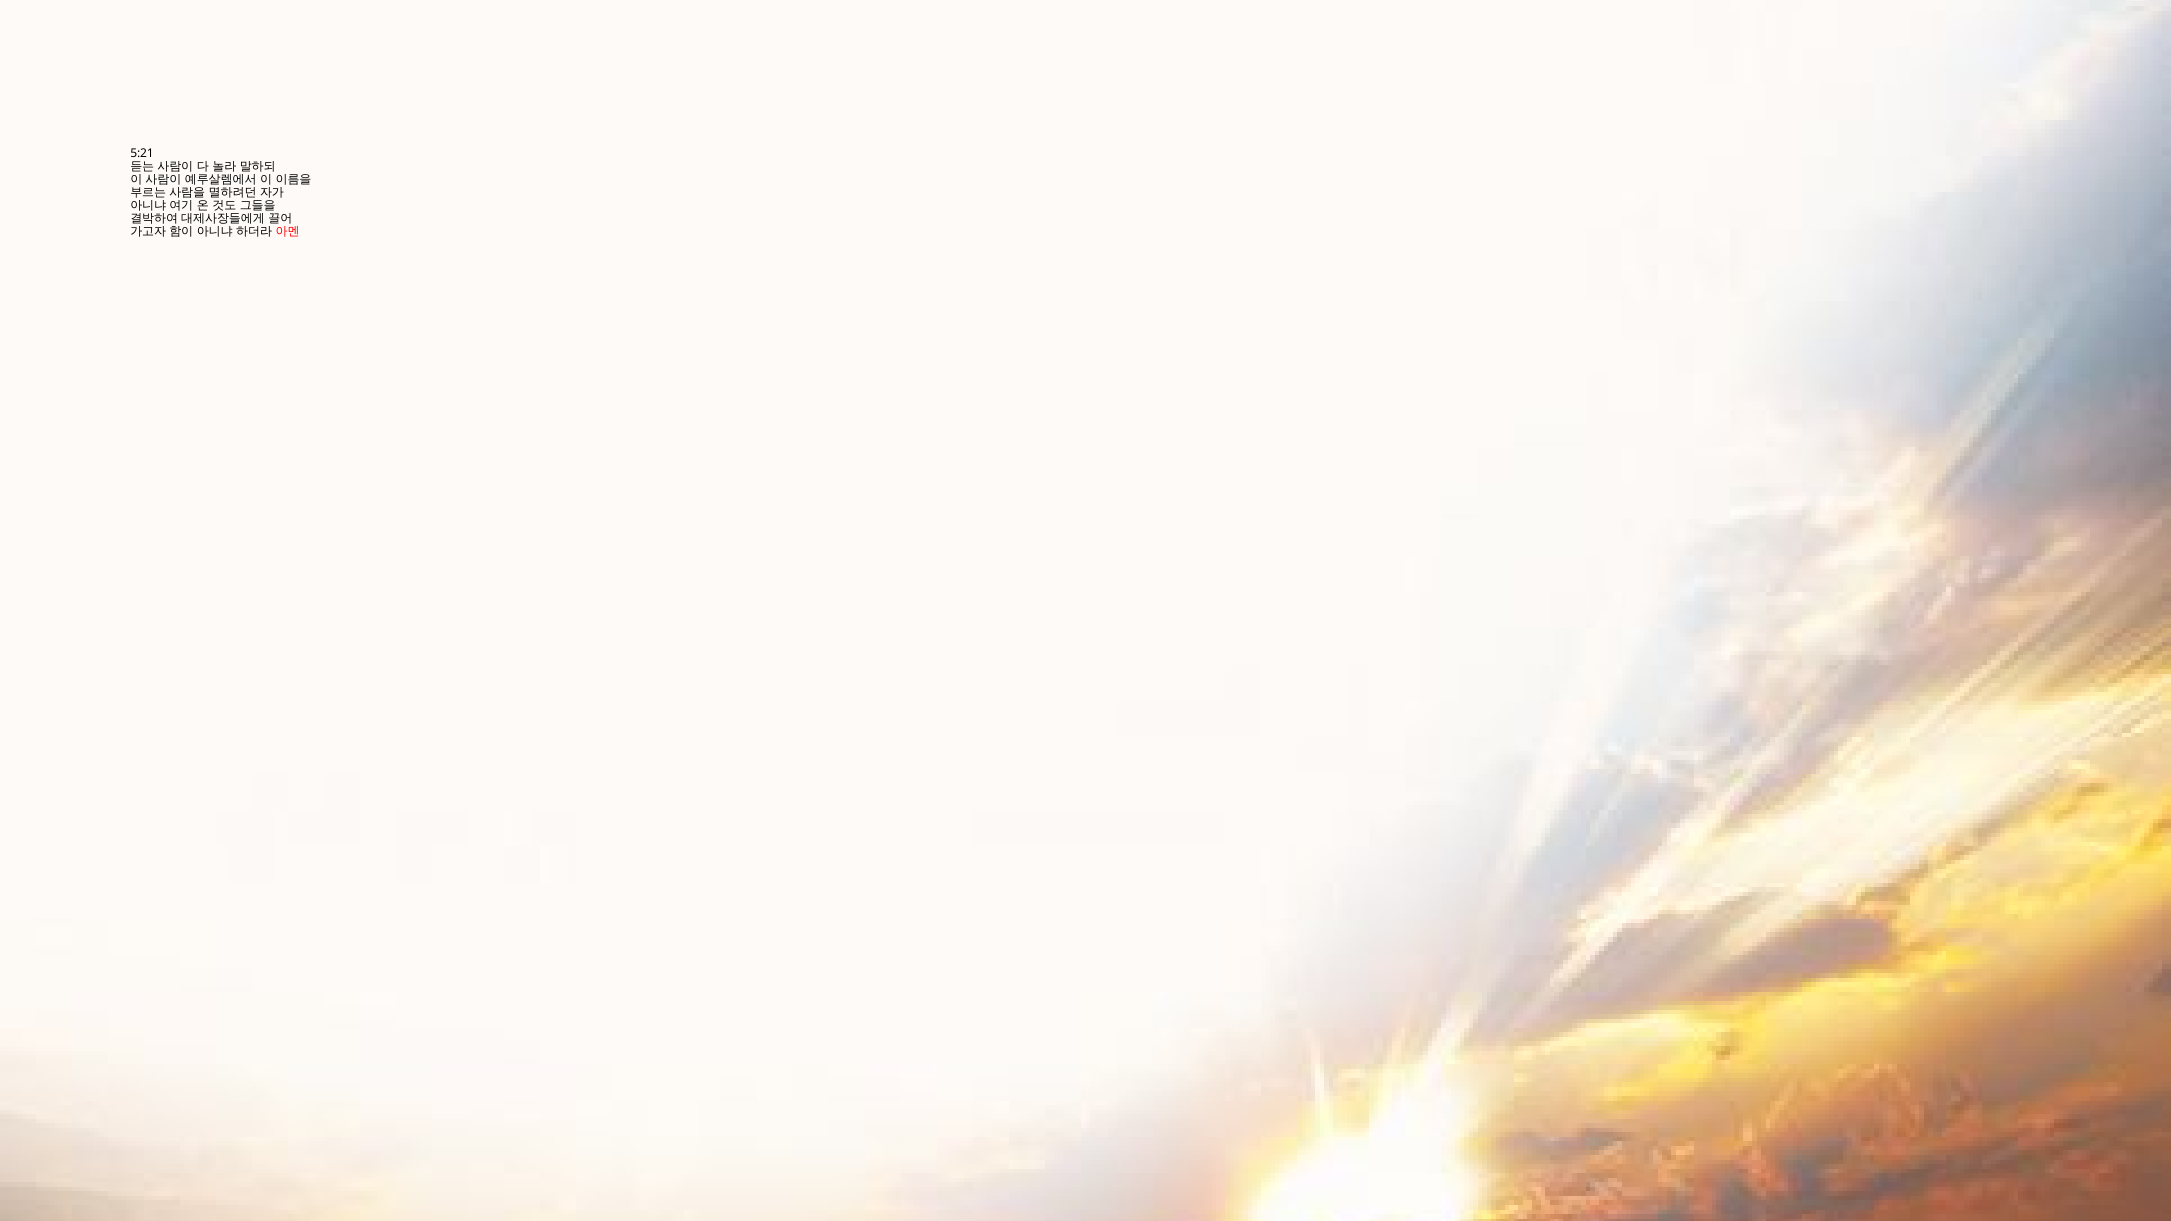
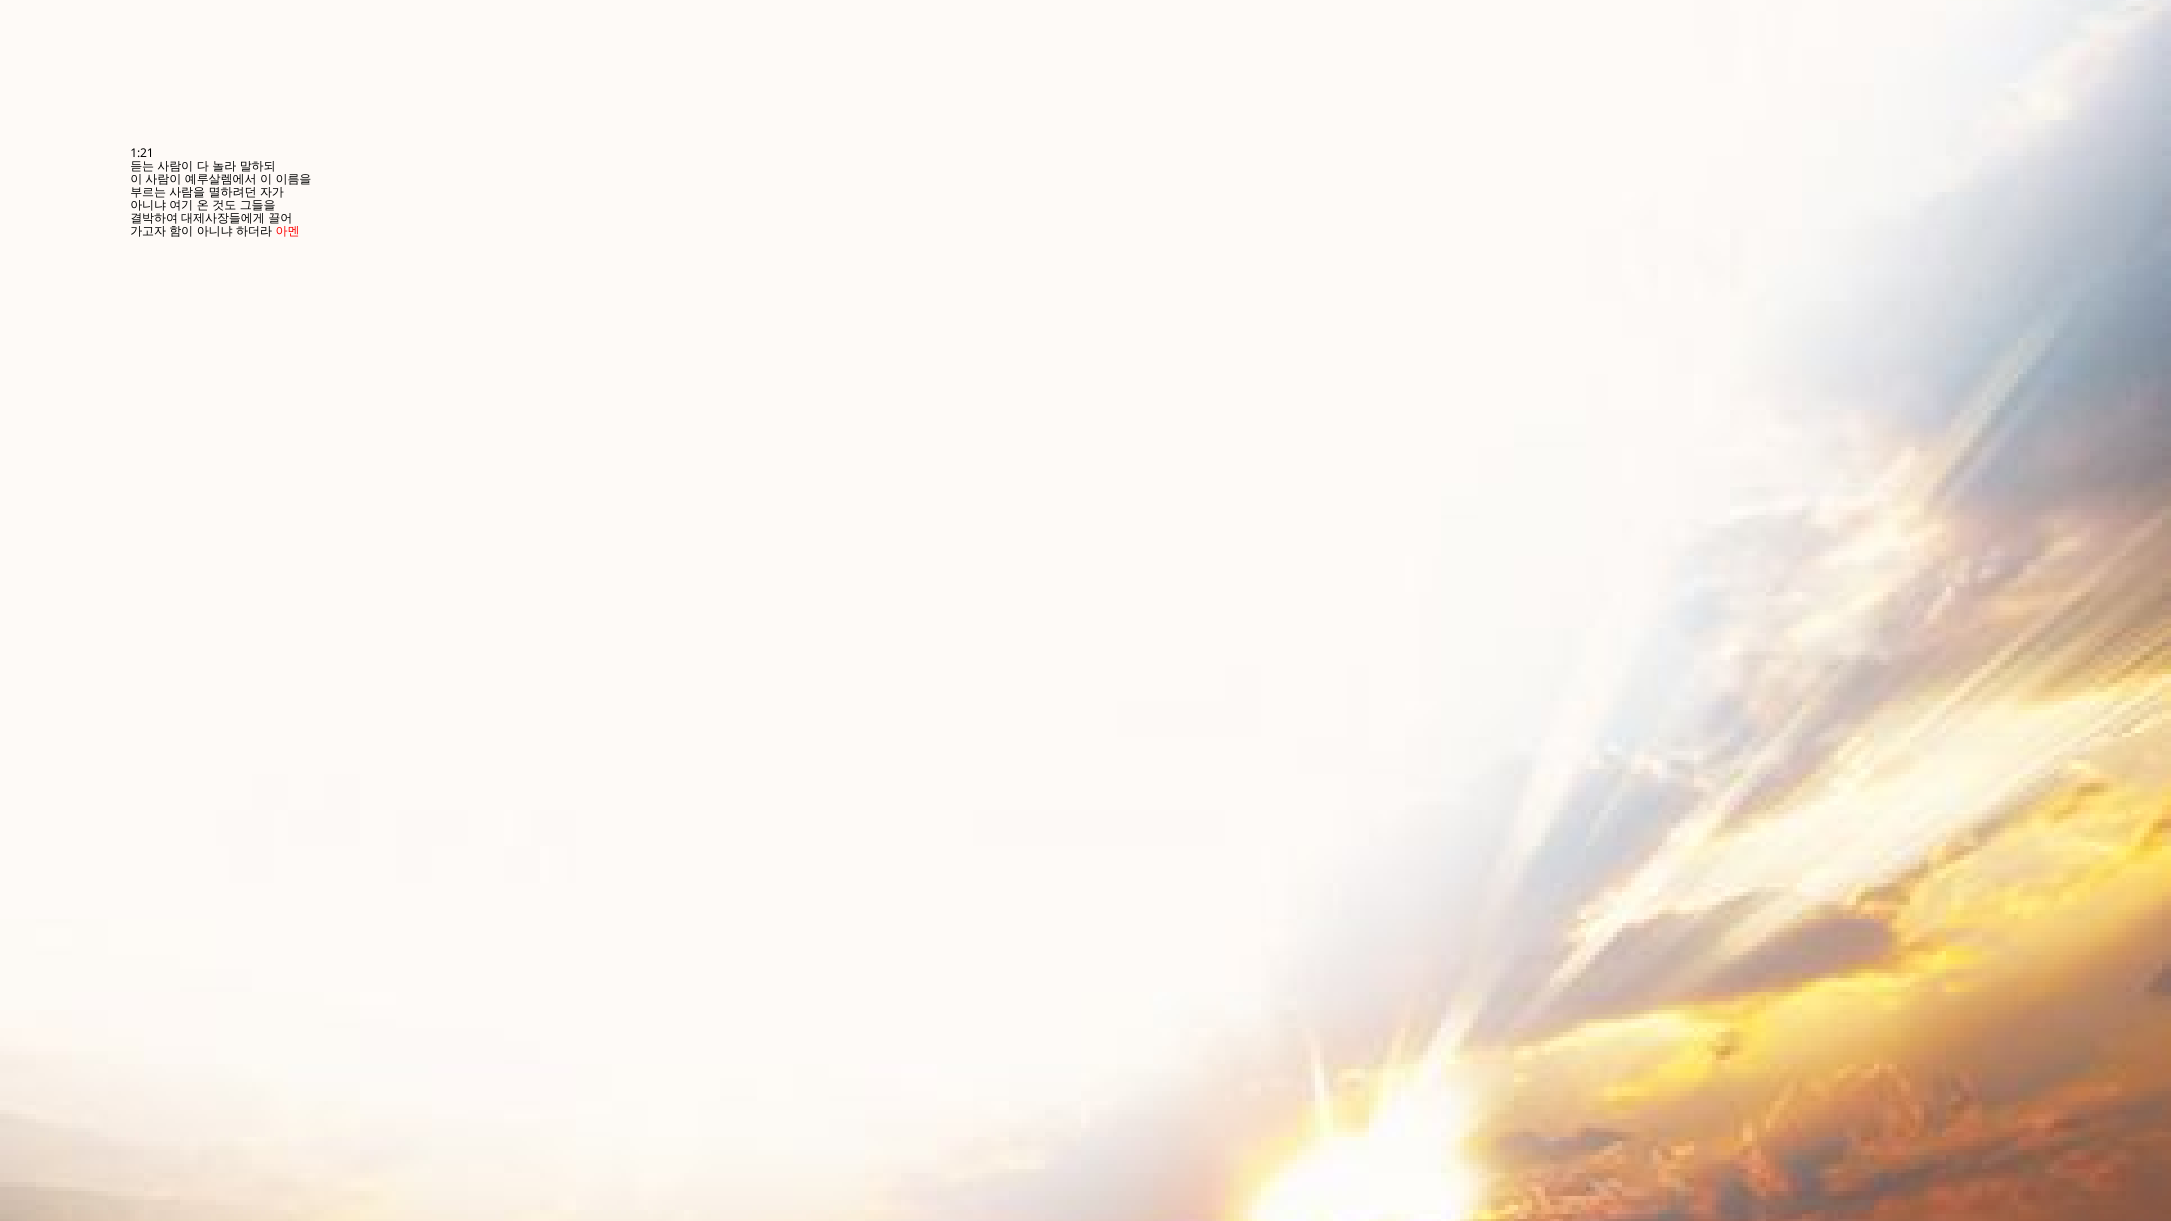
5:21: 5:21 -> 1:21
